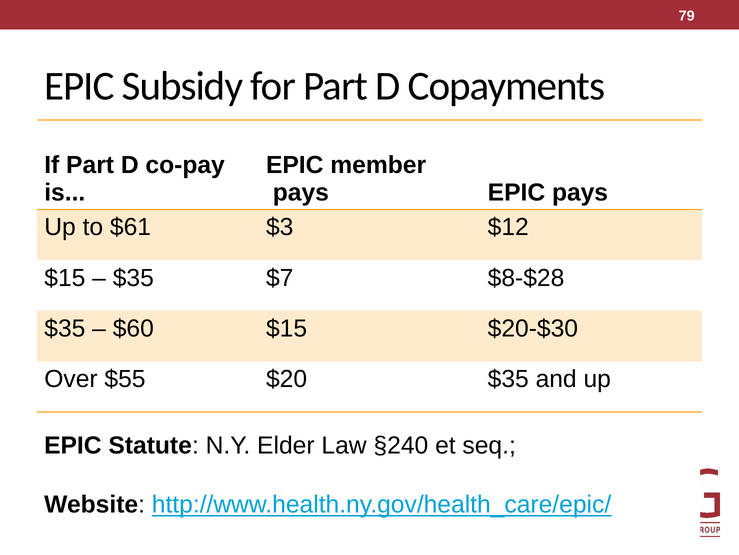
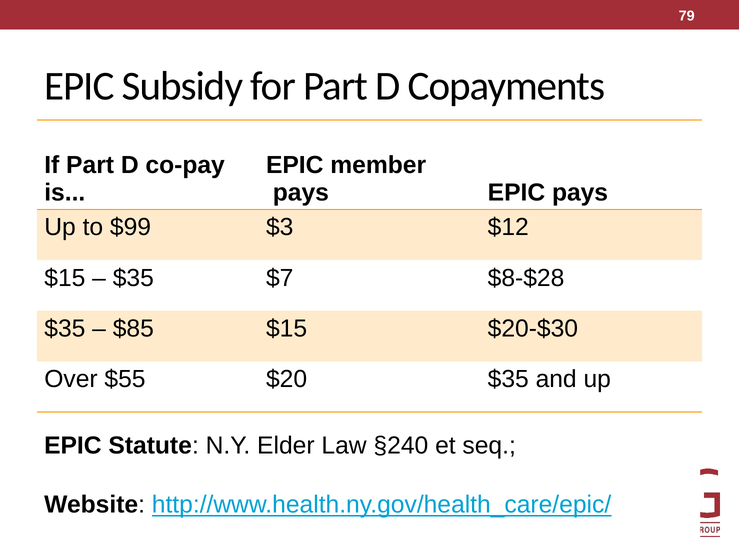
$61: $61 -> $99
$60: $60 -> $85
